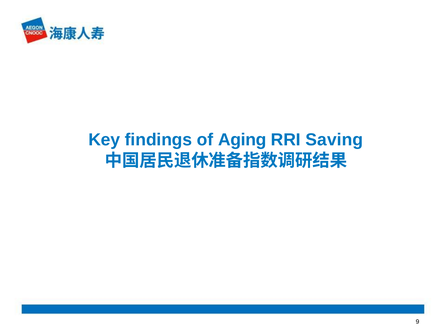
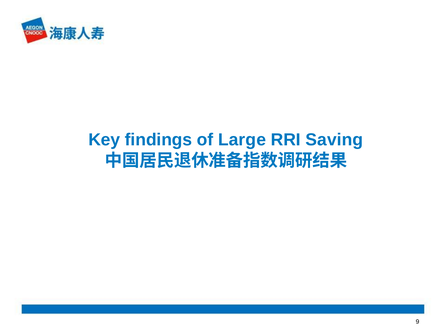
Aging: Aging -> Large
